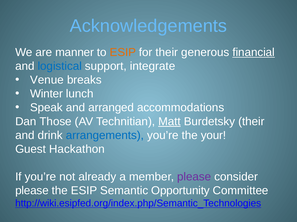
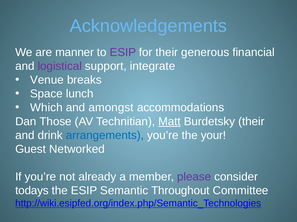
ESIP at (123, 52) colour: orange -> purple
financial underline: present -> none
logistical colour: blue -> purple
Winter: Winter -> Space
Speak: Speak -> Which
arranged: arranged -> amongst
Hackathon: Hackathon -> Networked
please at (32, 191): please -> todays
Opportunity: Opportunity -> Throughout
